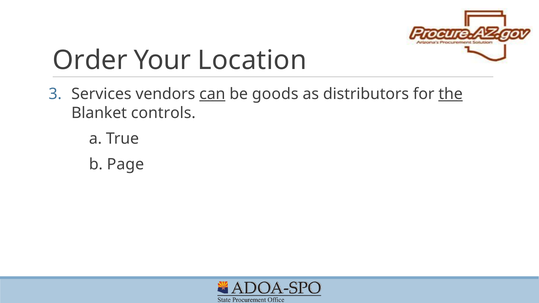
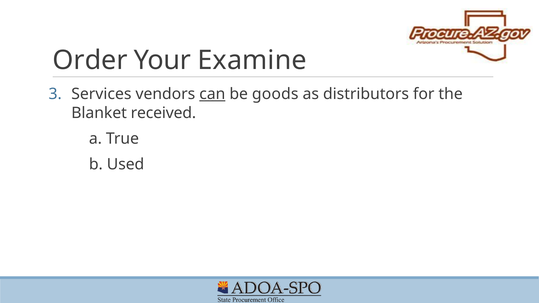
Location: Location -> Examine
the underline: present -> none
controls: controls -> received
Page: Page -> Used
